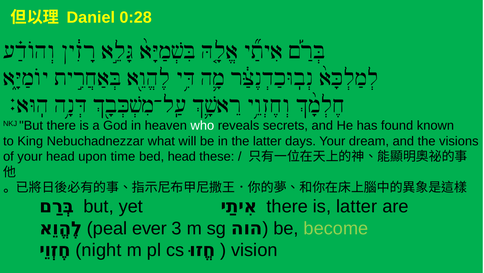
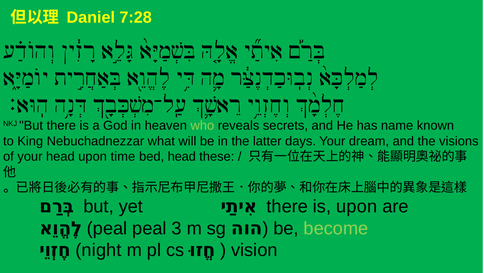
0:28: 0:28 -> 7:28
who colour: white -> light green
found: found -> name
is latter: latter -> upon
peal ever: ever -> peal
